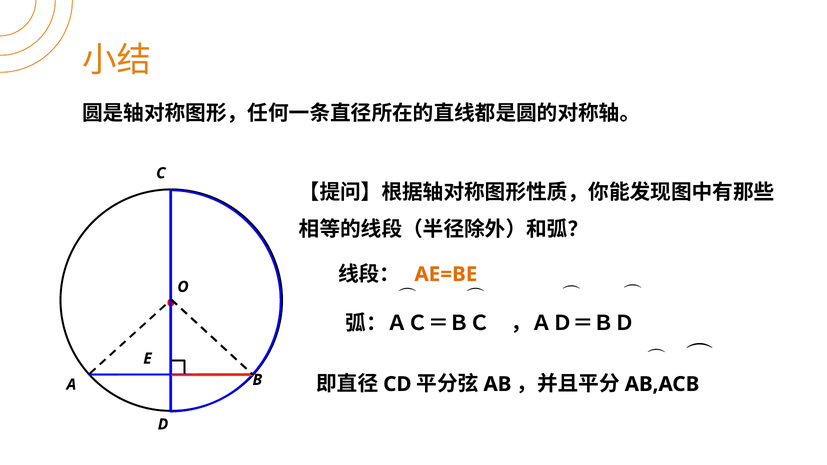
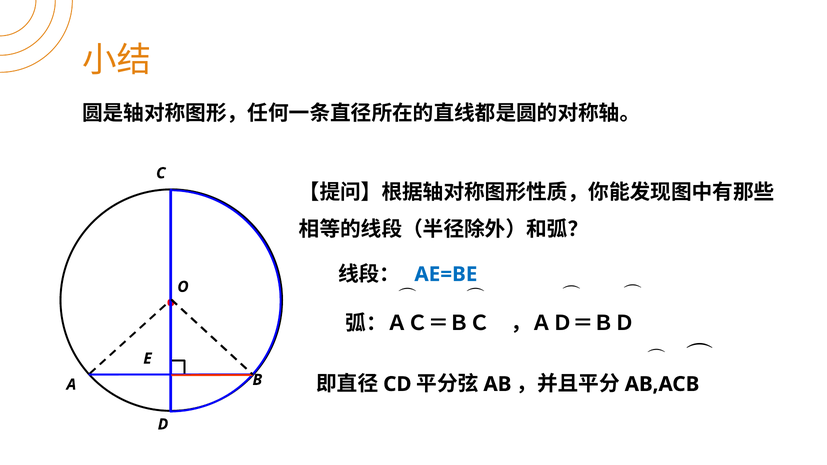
AE=BE colour: orange -> blue
